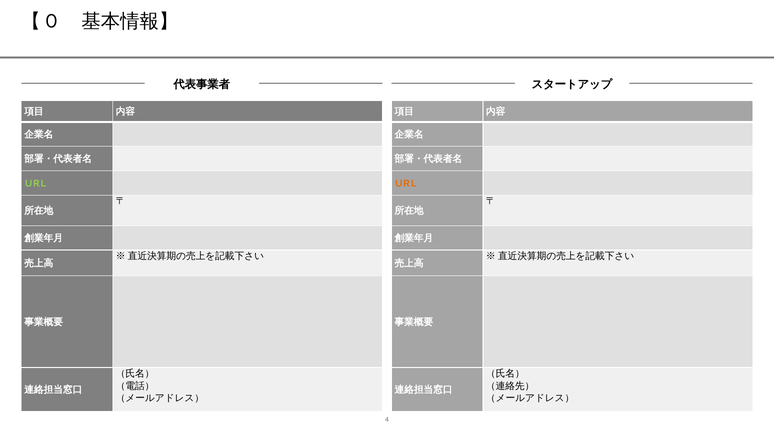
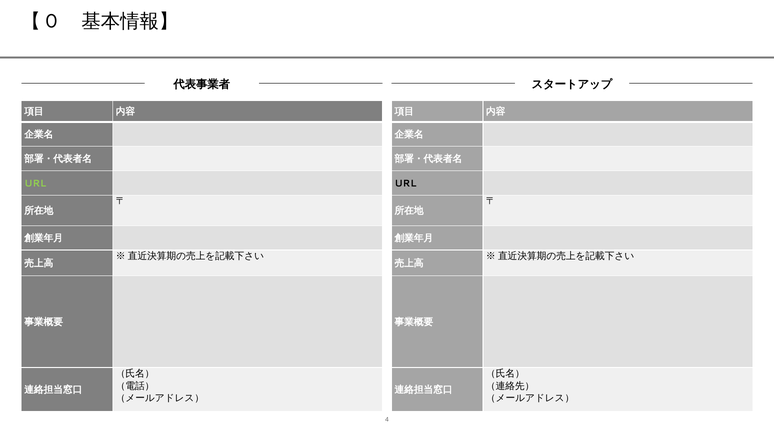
URL at (405, 184) colour: orange -> black
